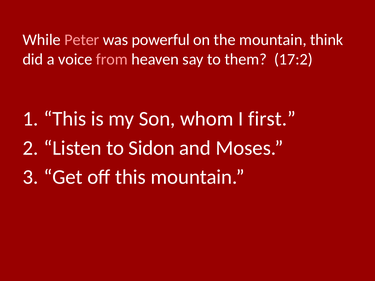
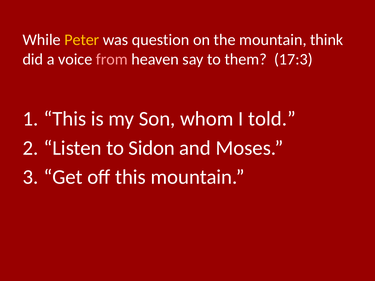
Peter colour: pink -> yellow
powerful: powerful -> question
17:2: 17:2 -> 17:3
first: first -> told
